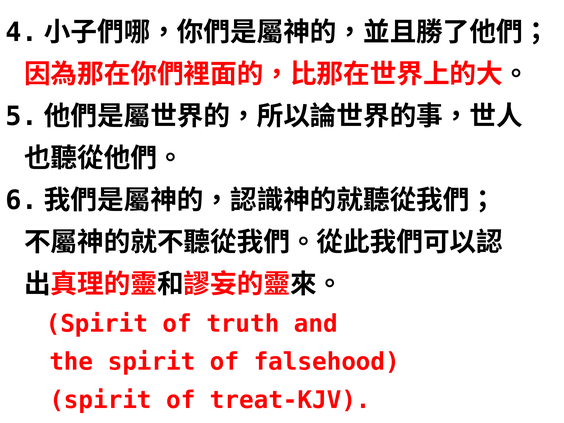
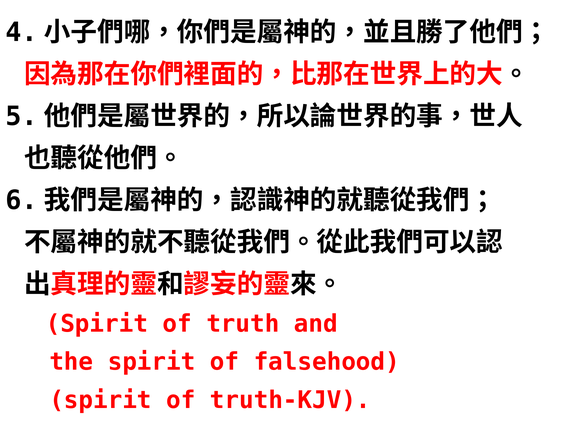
treat-KJV: treat-KJV -> truth-KJV
